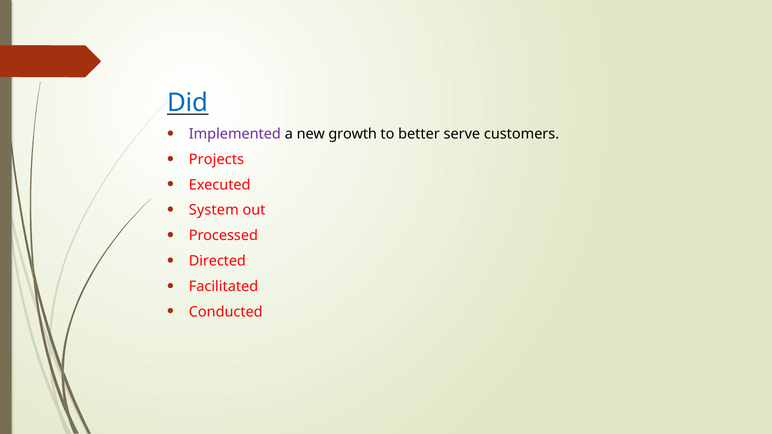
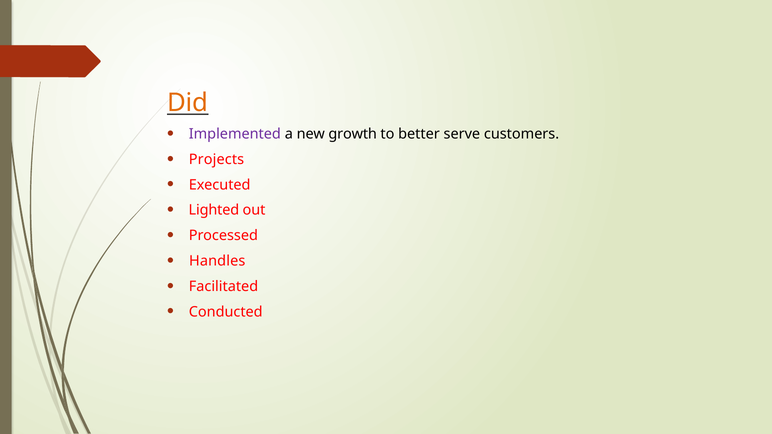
Did colour: blue -> orange
System: System -> Lighted
Directed: Directed -> Handles
